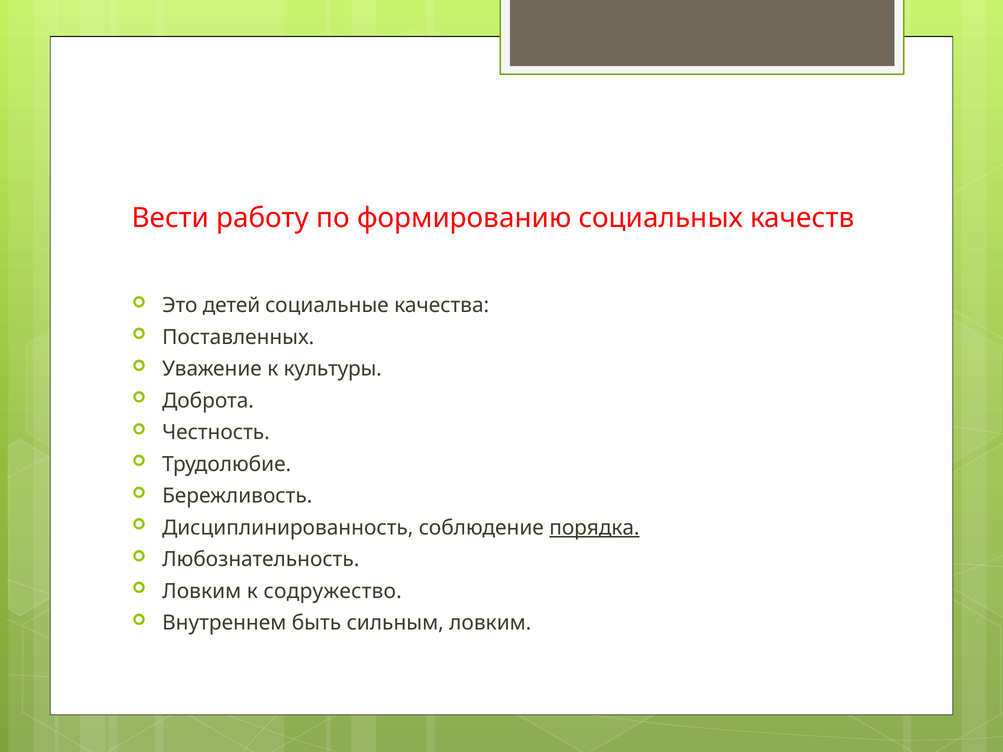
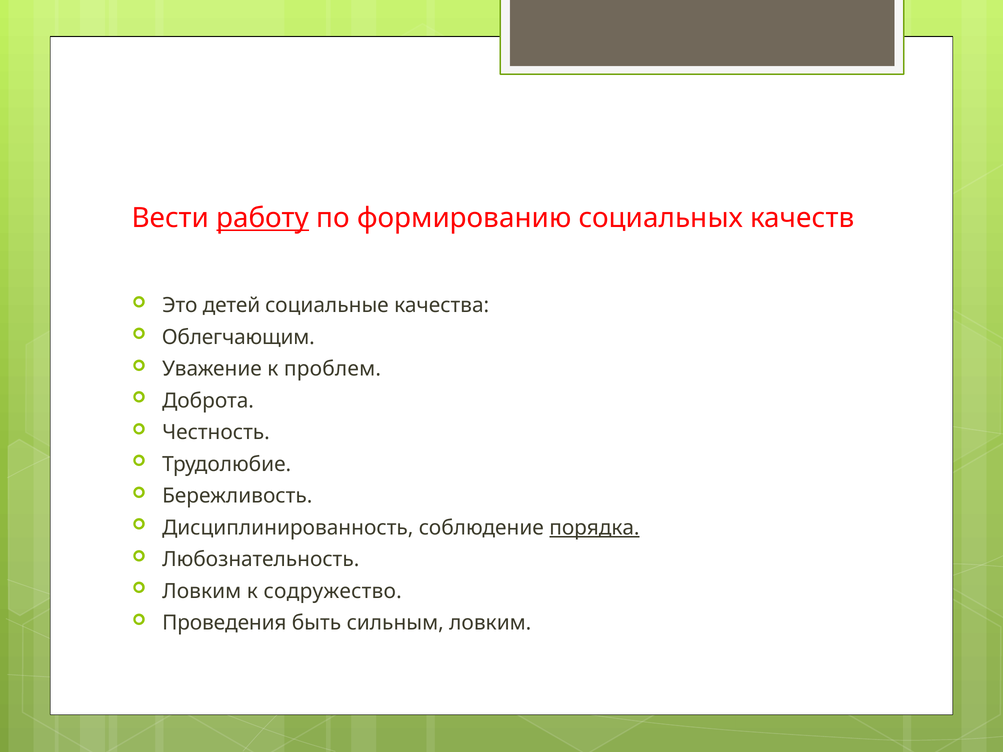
работу underline: none -> present
Поставленных: Поставленных -> Облегчающим
культуры: культуры -> проблем
Внутреннем: Внутреннем -> Проведения
